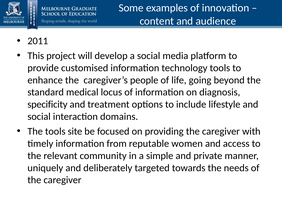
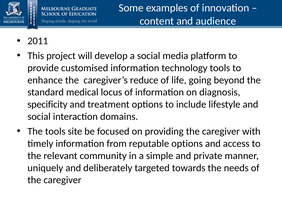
people: people -> reduce
reputable women: women -> options
